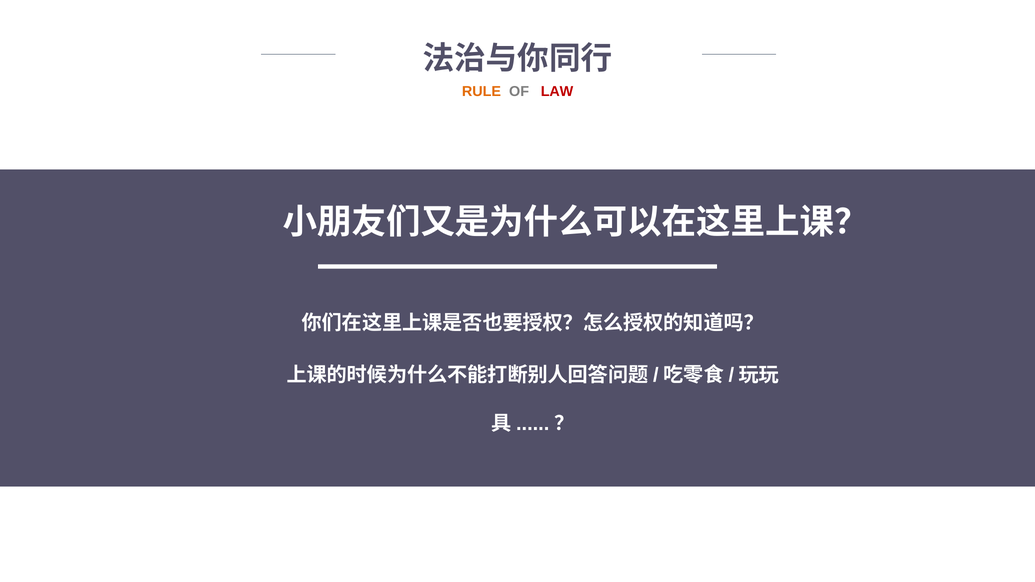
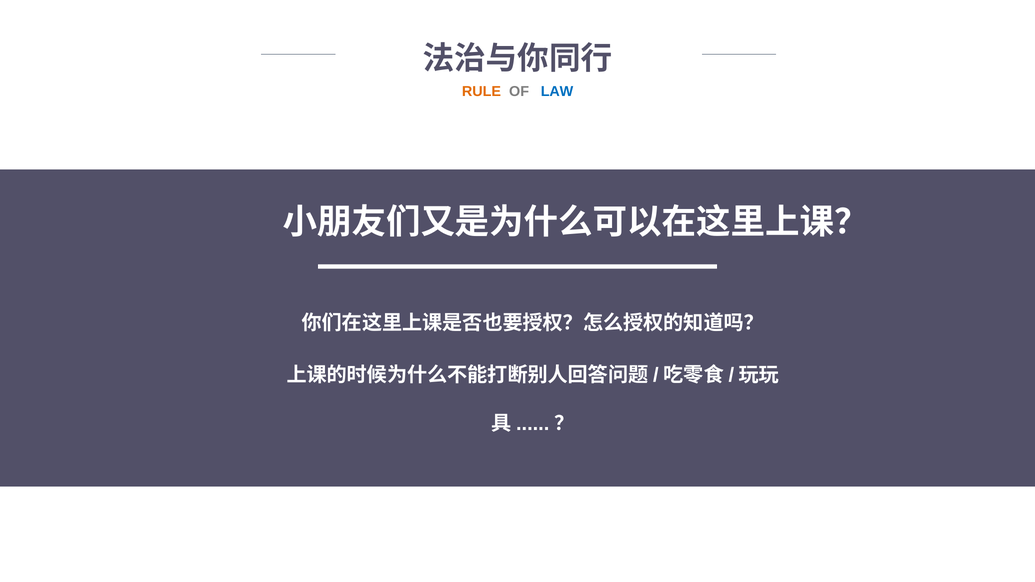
LAW colour: red -> blue
